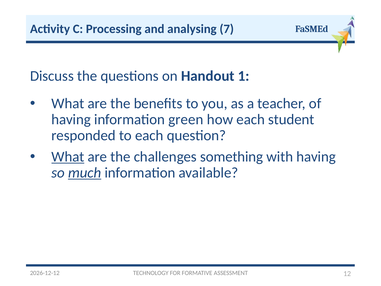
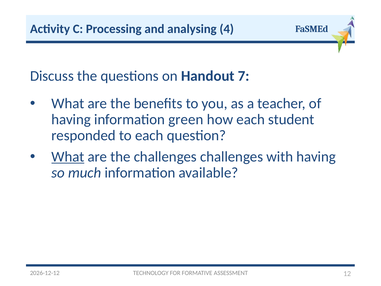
7: 7 -> 4
1: 1 -> 7
challenges something: something -> challenges
much underline: present -> none
